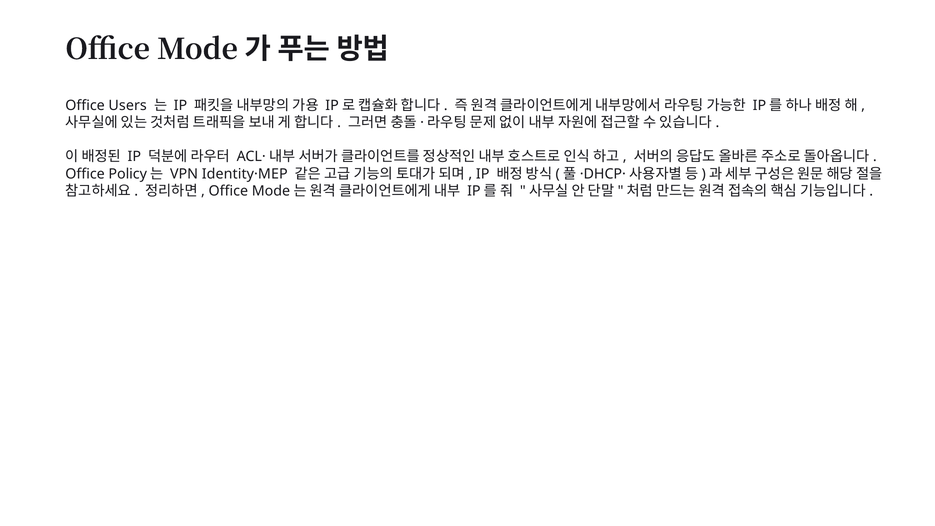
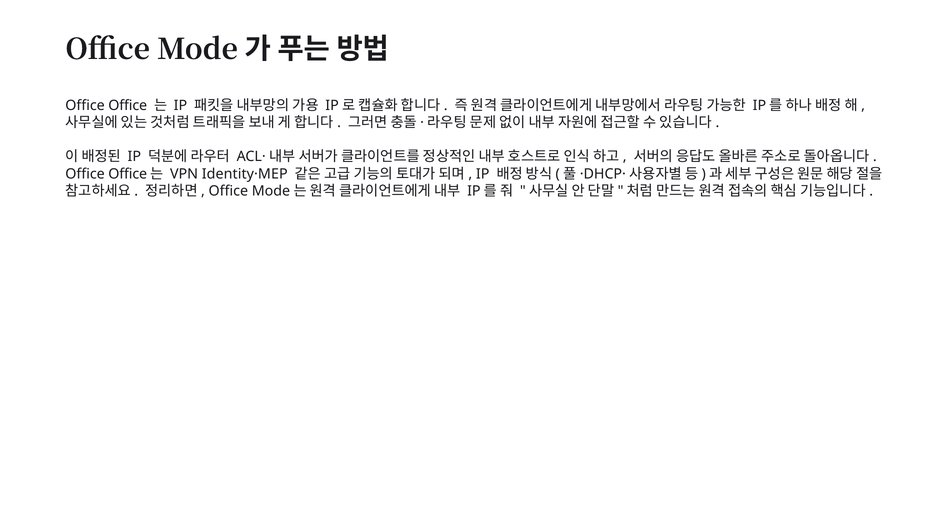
Users at (128, 105): Users -> Office
Policy at (128, 174): Policy -> Office
